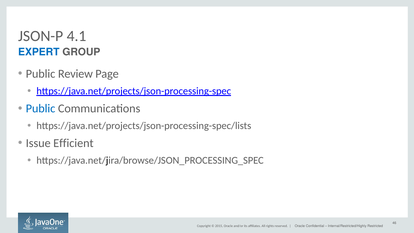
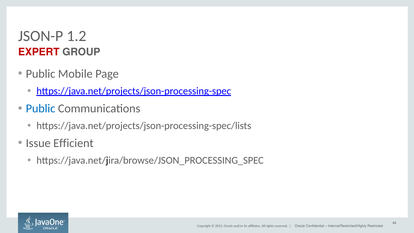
4.1: 4.1 -> 1.2
EXPERT colour: blue -> red
Review: Review -> Mobile
